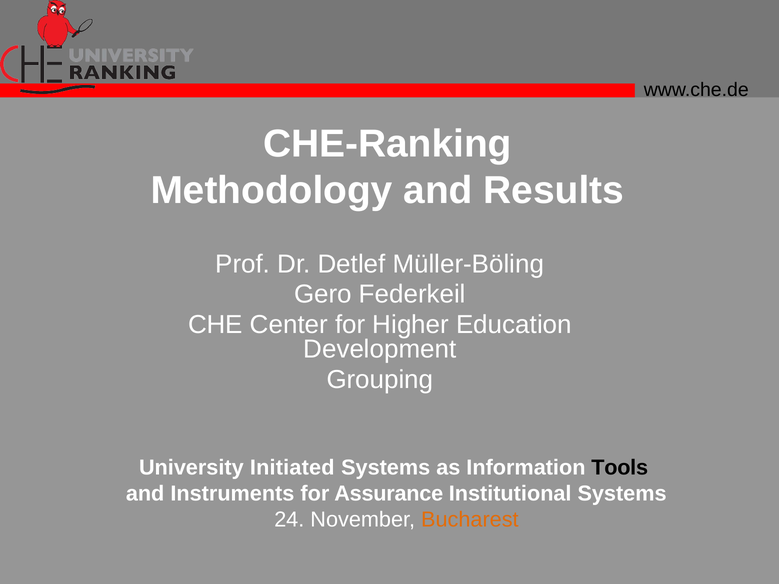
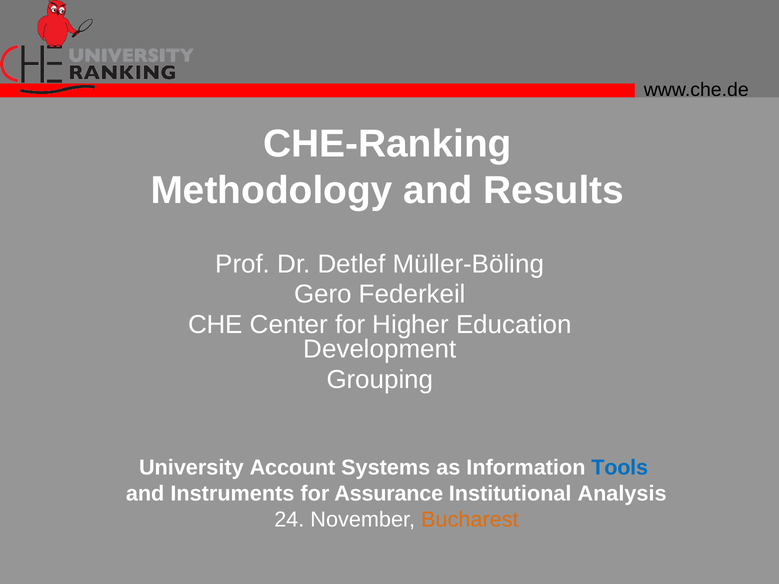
Initiated: Initiated -> Account
Tools colour: black -> blue
Institutional Systems: Systems -> Analysis
